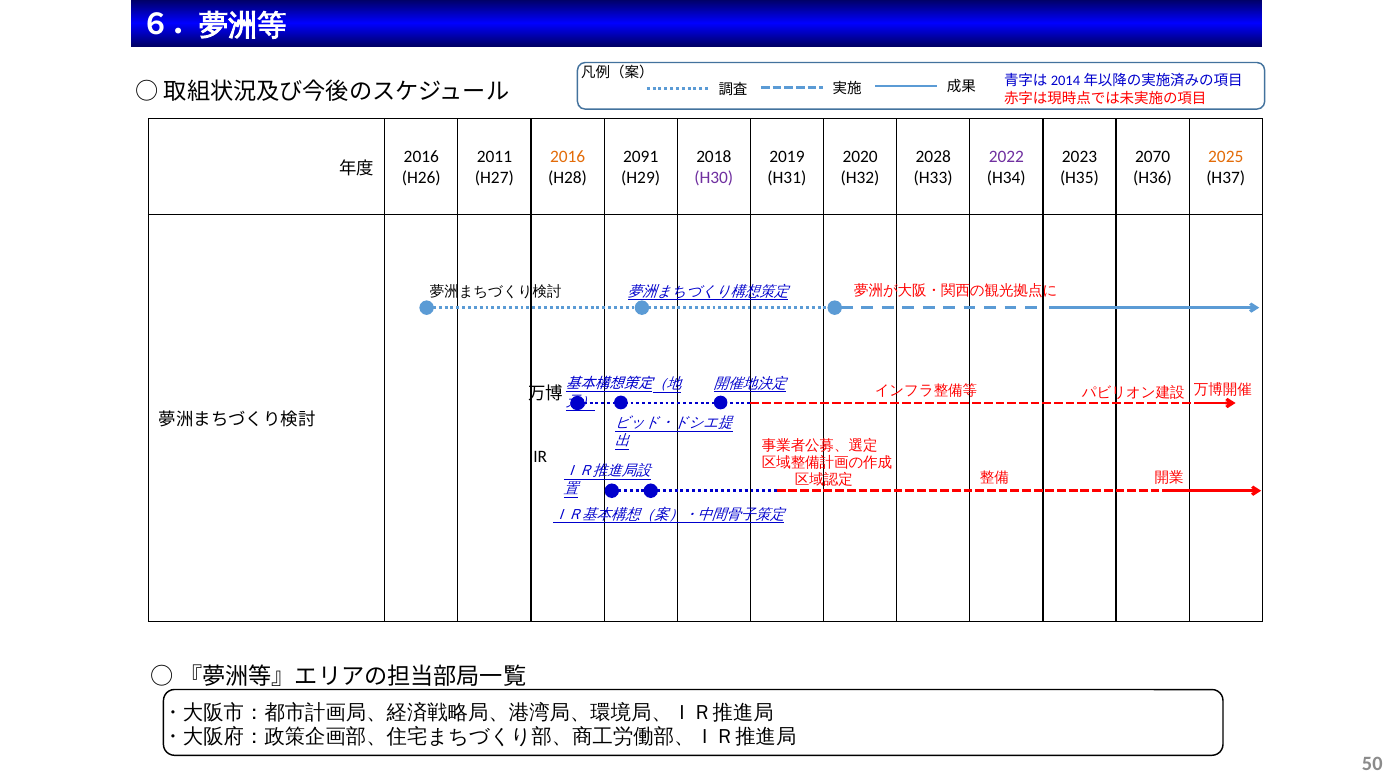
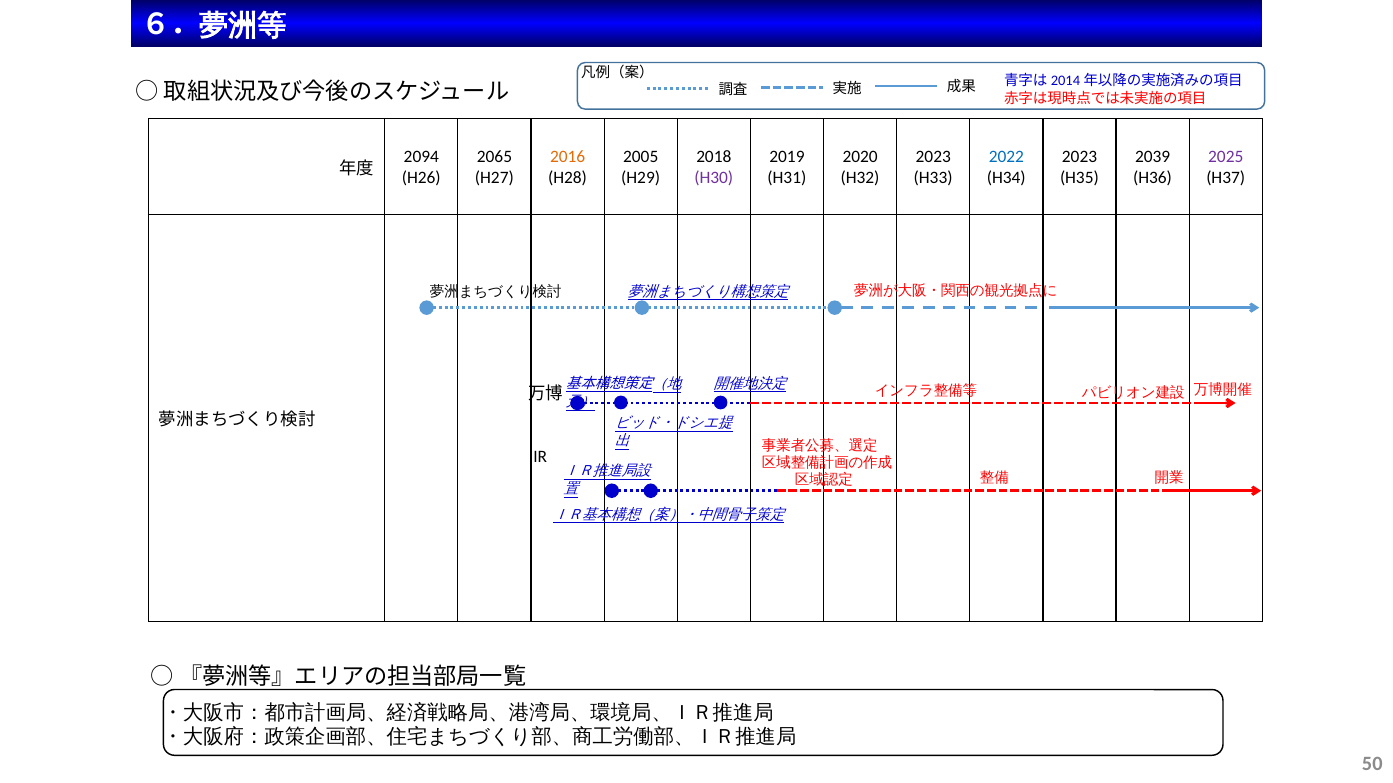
2016 at (421, 157): 2016 -> 2094
2011: 2011 -> 2065
2091: 2091 -> 2005
2028 at (933, 157): 2028 -> 2023
2022 colour: purple -> blue
2070: 2070 -> 2039
2025 colour: orange -> purple
